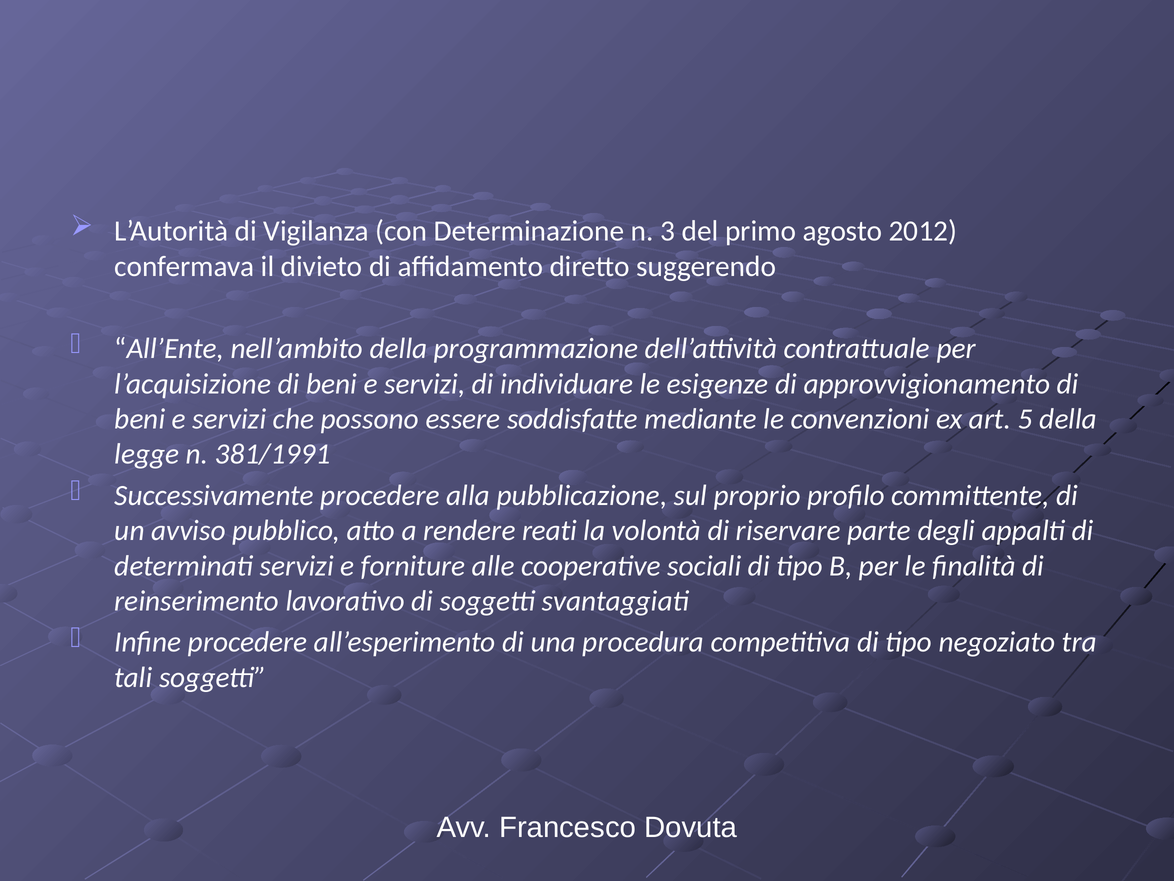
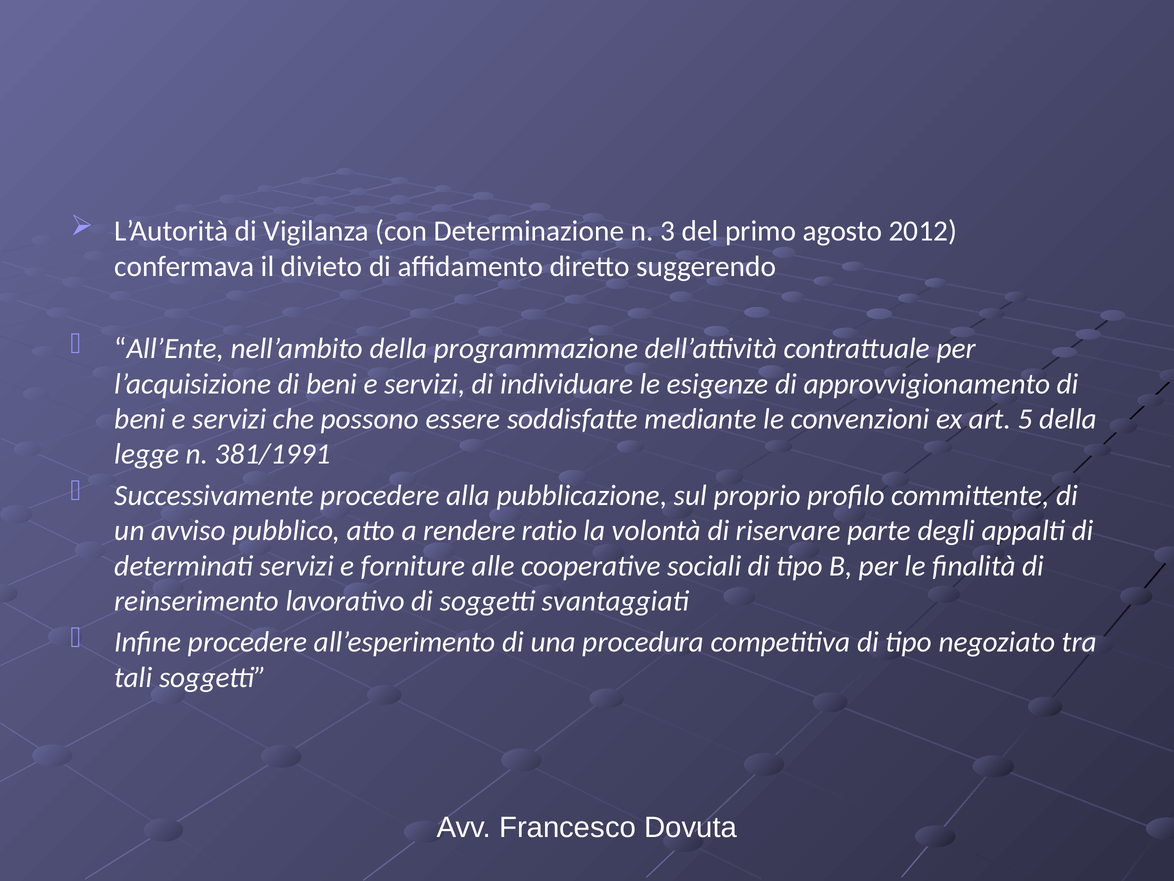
reati: reati -> ratio
